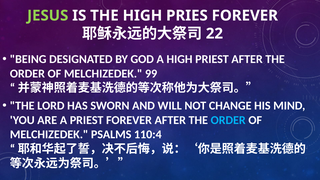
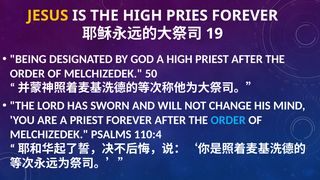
JESUS colour: light green -> yellow
22: 22 -> 19
99: 99 -> 50
